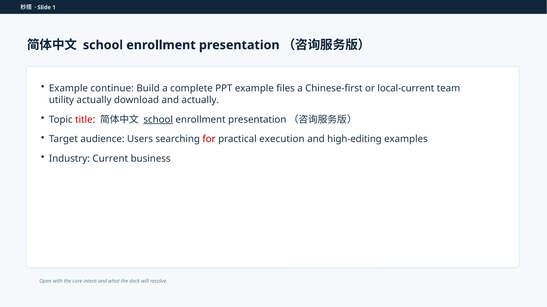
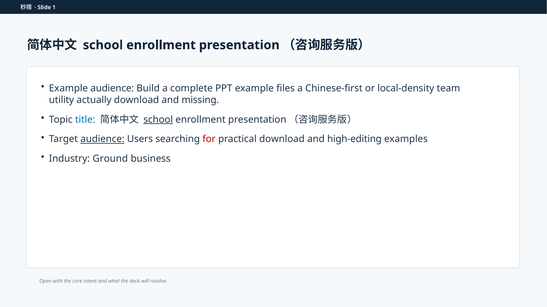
Example continue: continue -> audience
local-current: local-current -> local-density
and actually: actually -> missing
title colour: red -> blue
audience at (102, 139) underline: none -> present
practical execution: execution -> download
Current: Current -> Ground
